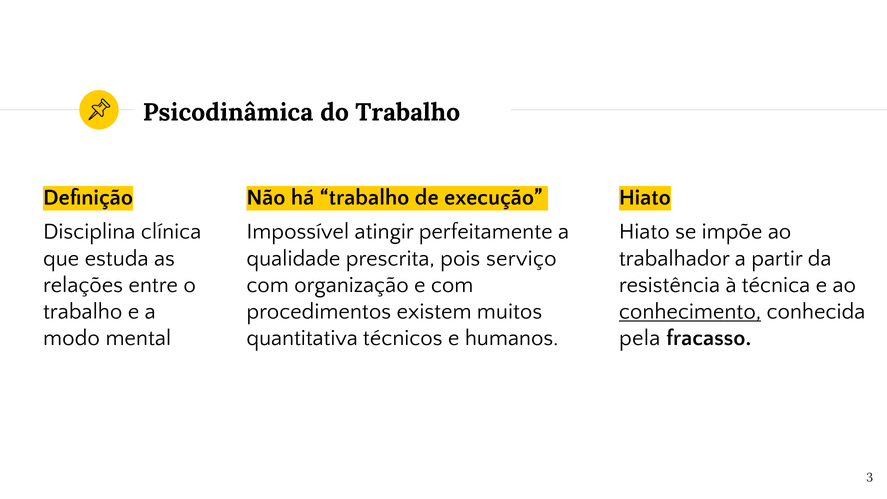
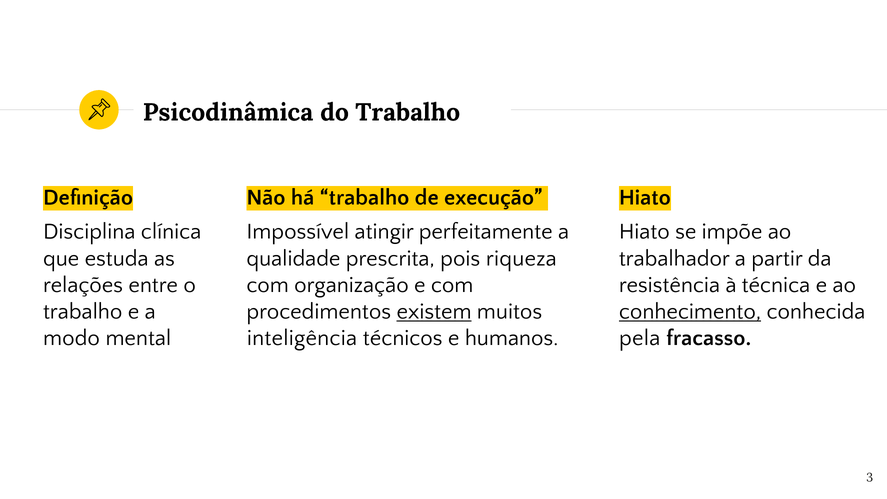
serviço: serviço -> riqueza
existem underline: none -> present
quantitativa: quantitativa -> inteligência
